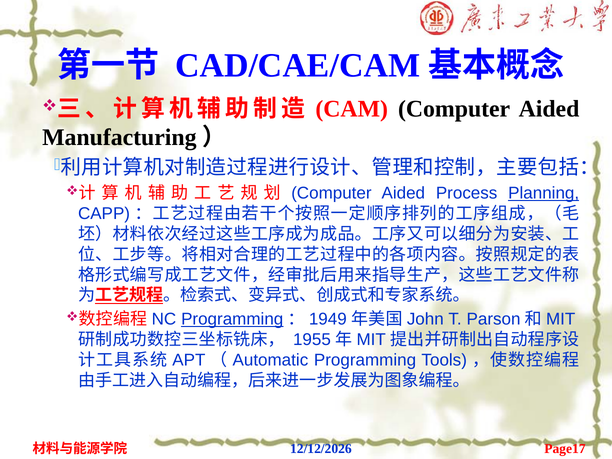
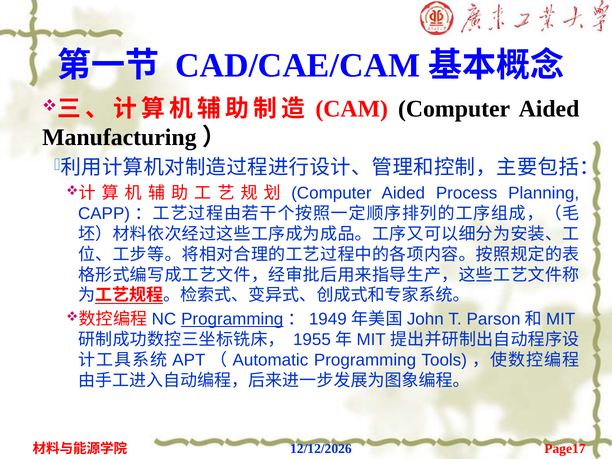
Planning underline: present -> none
